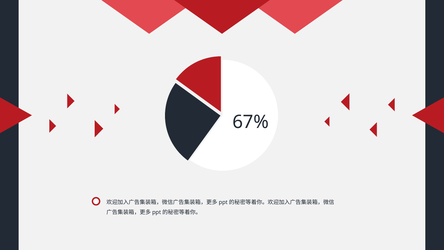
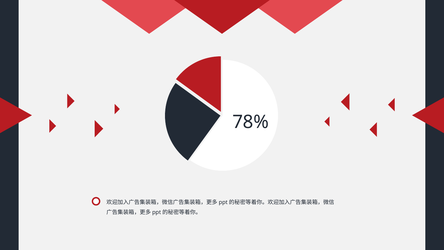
67%: 67% -> 78%
